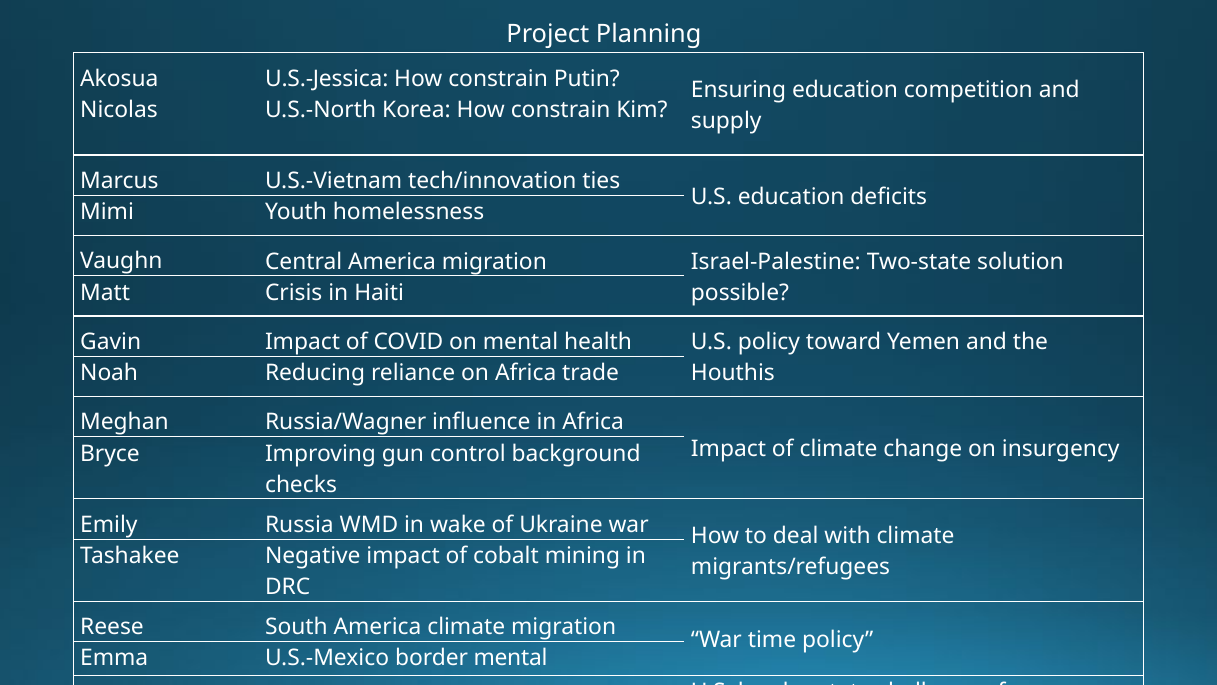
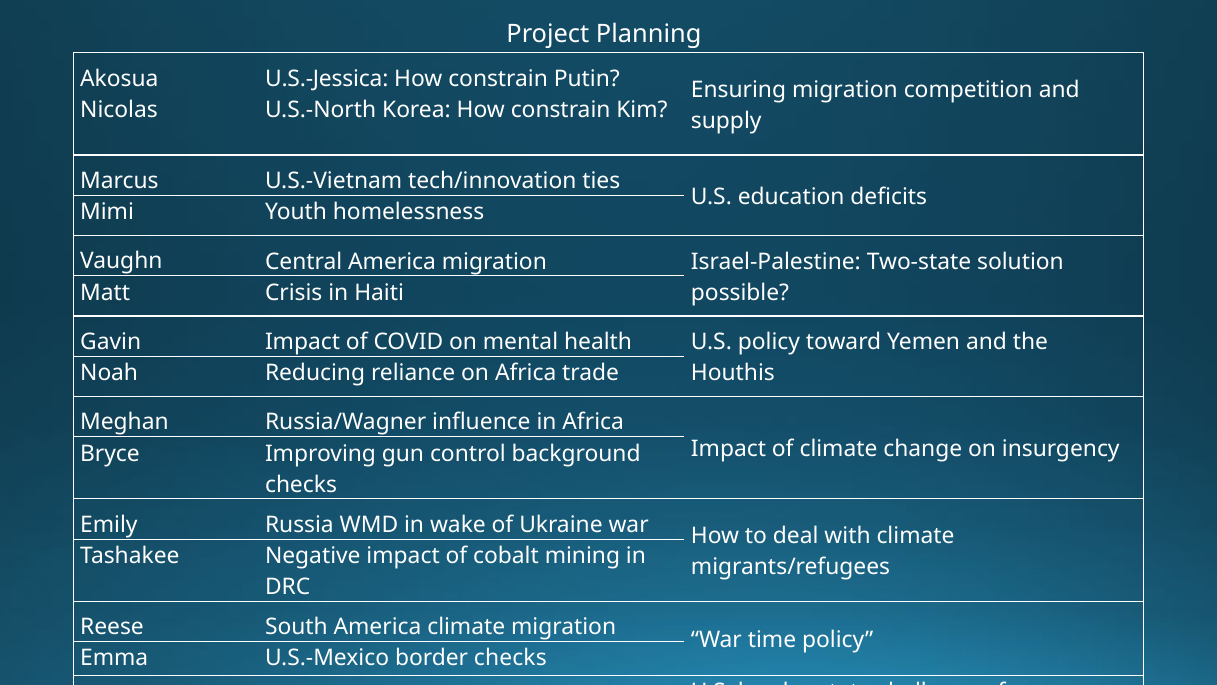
Ensuring education: education -> migration
border mental: mental -> checks
